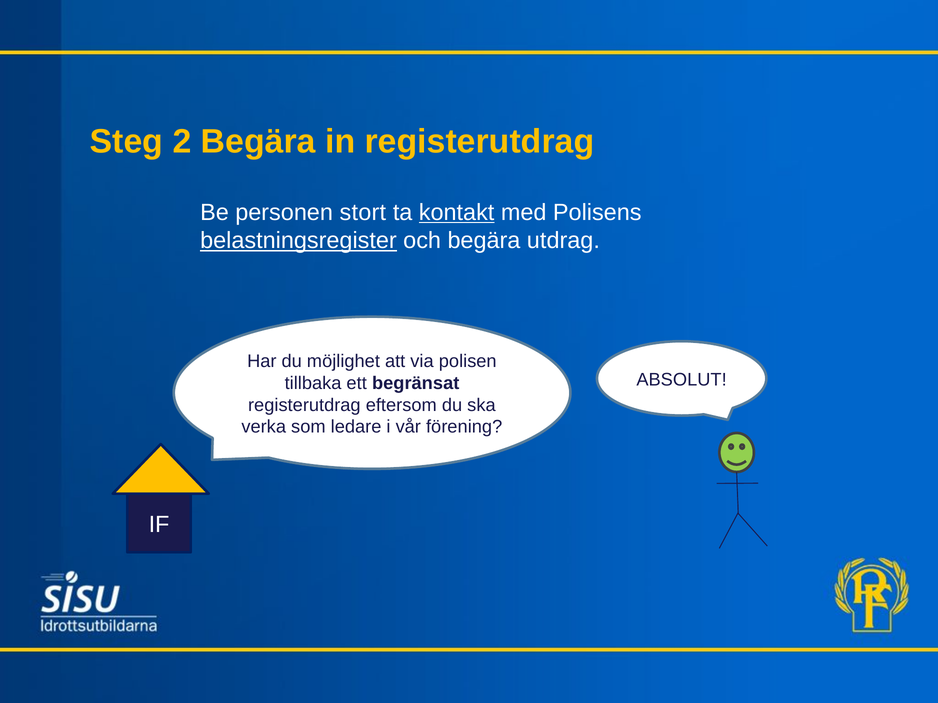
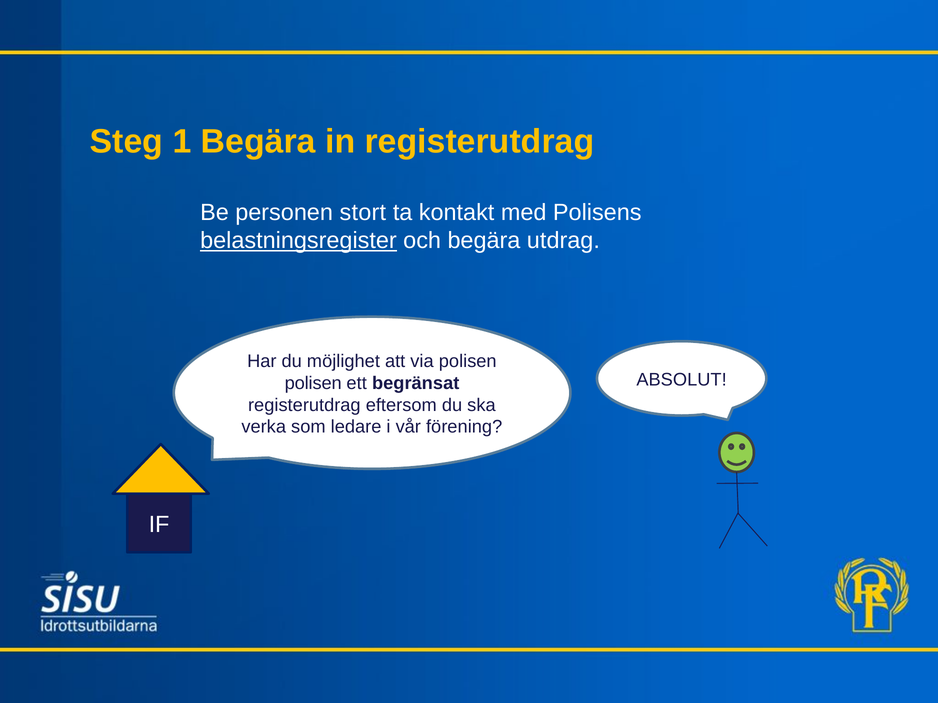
2: 2 -> 1
kontakt underline: present -> none
tillbaka at (313, 383): tillbaka -> polisen
